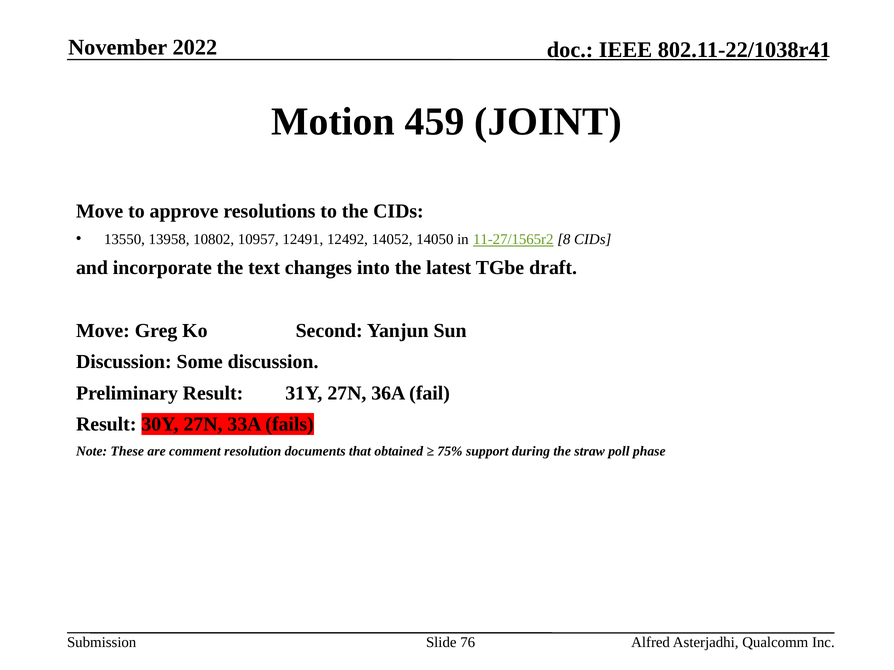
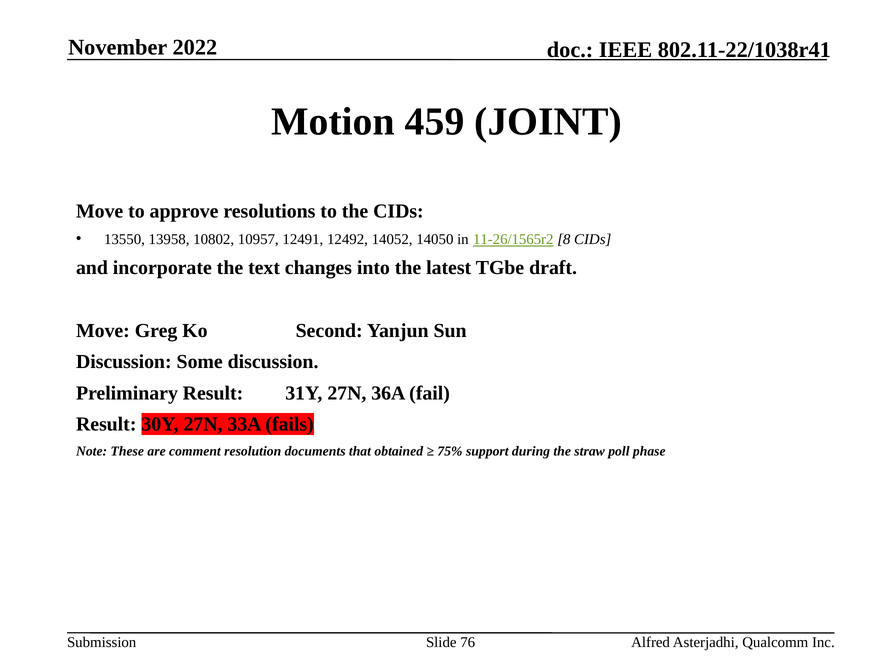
11-27/1565r2: 11-27/1565r2 -> 11-26/1565r2
